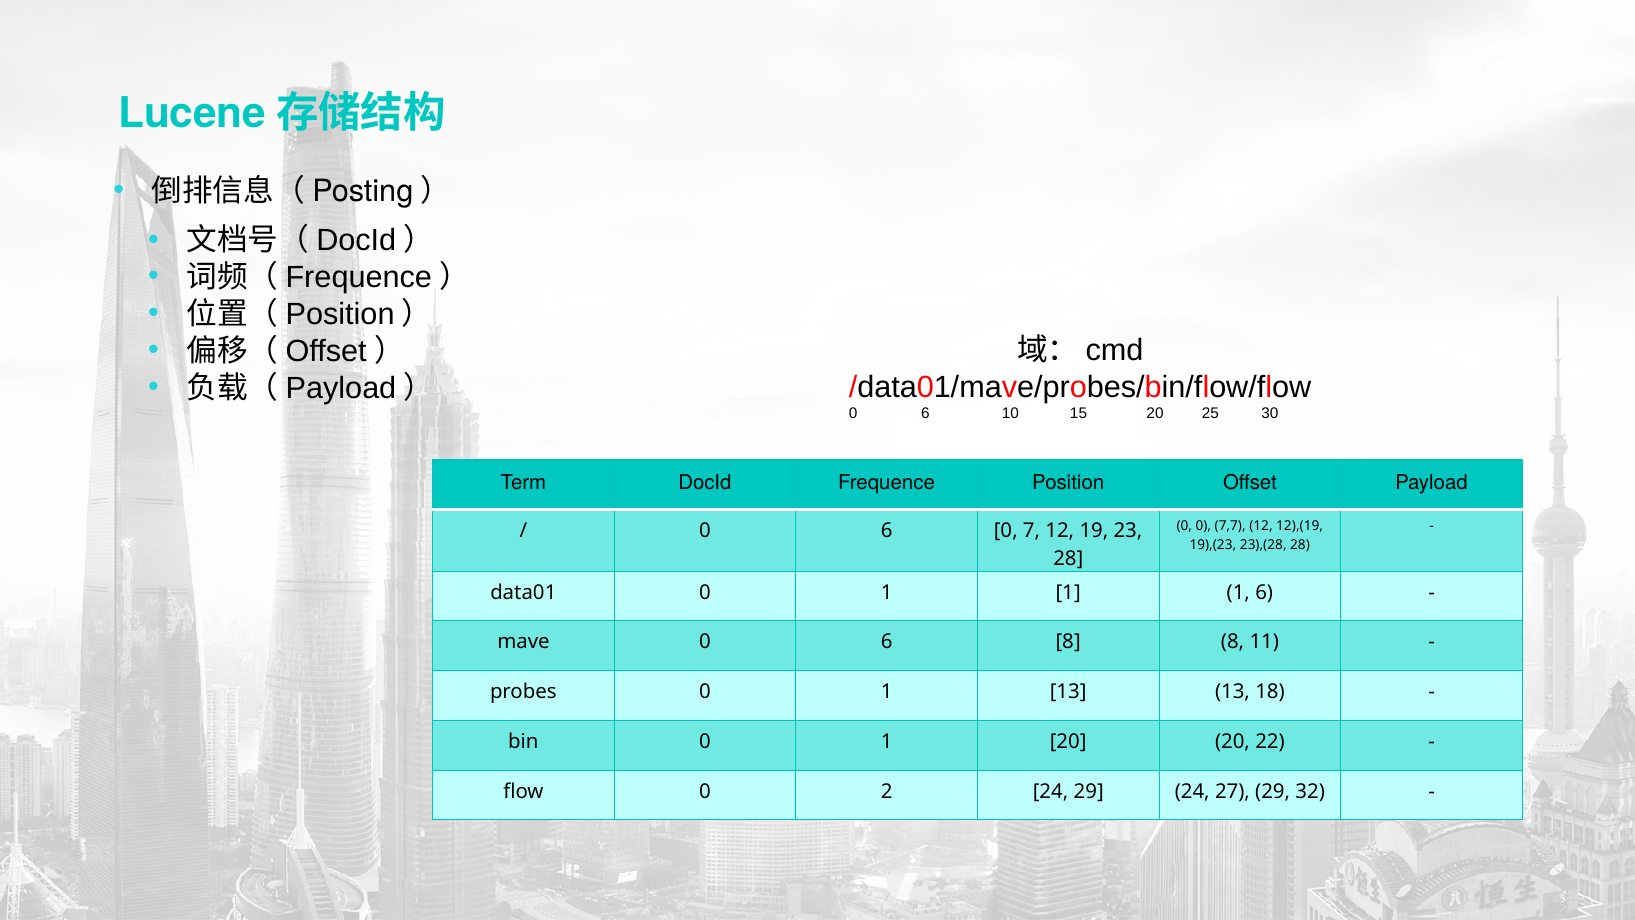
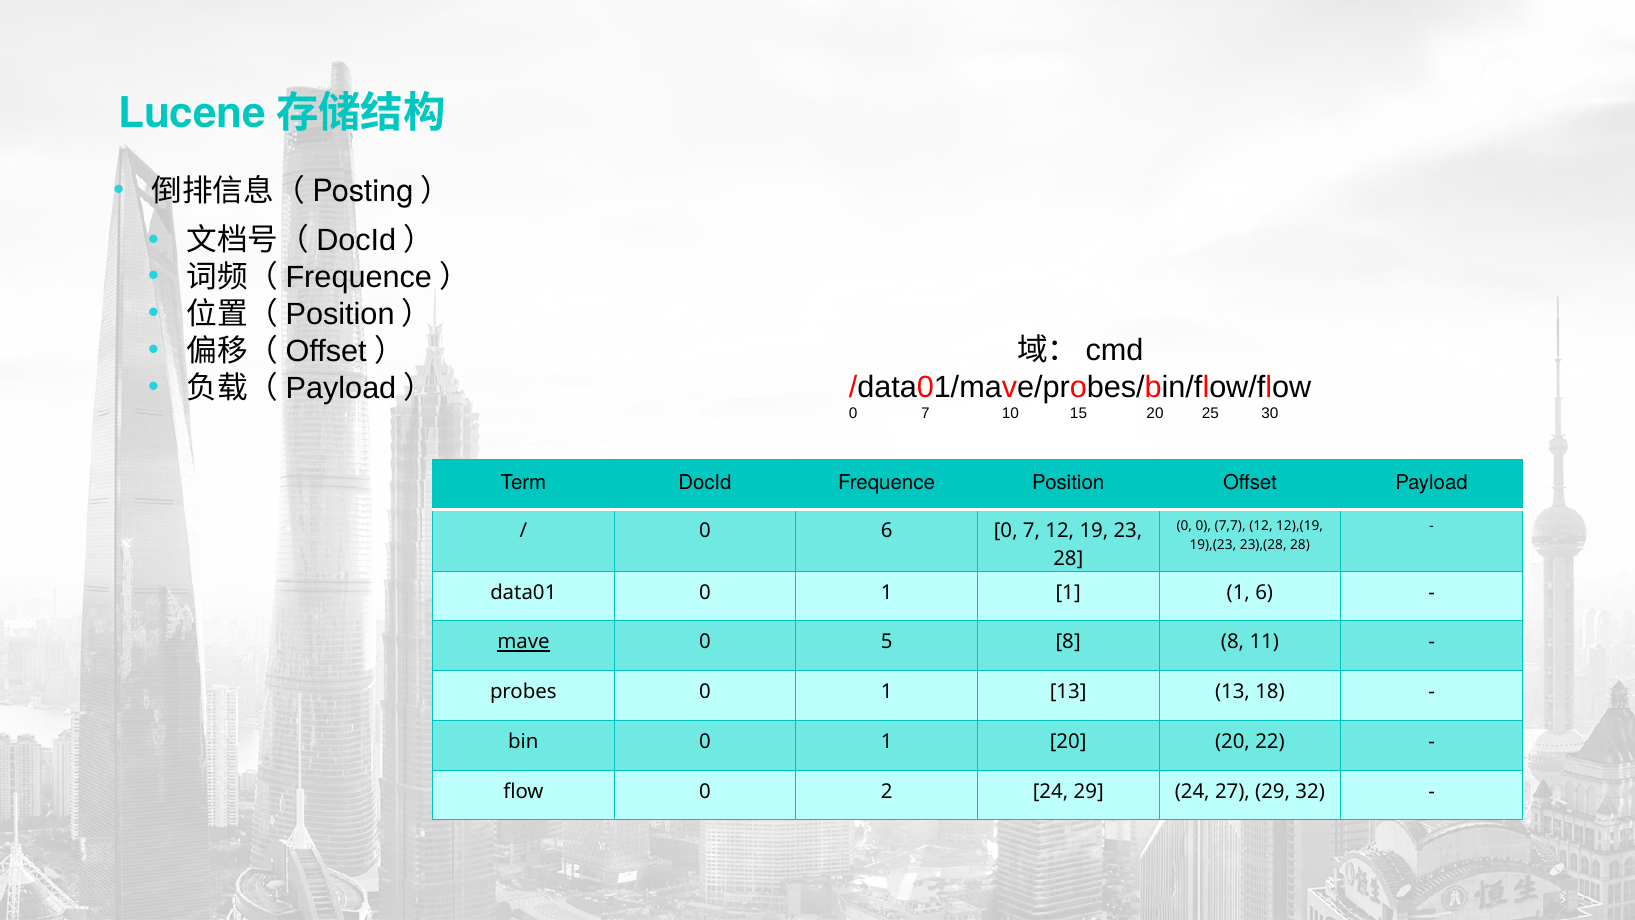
6 at (925, 414): 6 -> 7
mave underline: none -> present
6 at (887, 642): 6 -> 5
